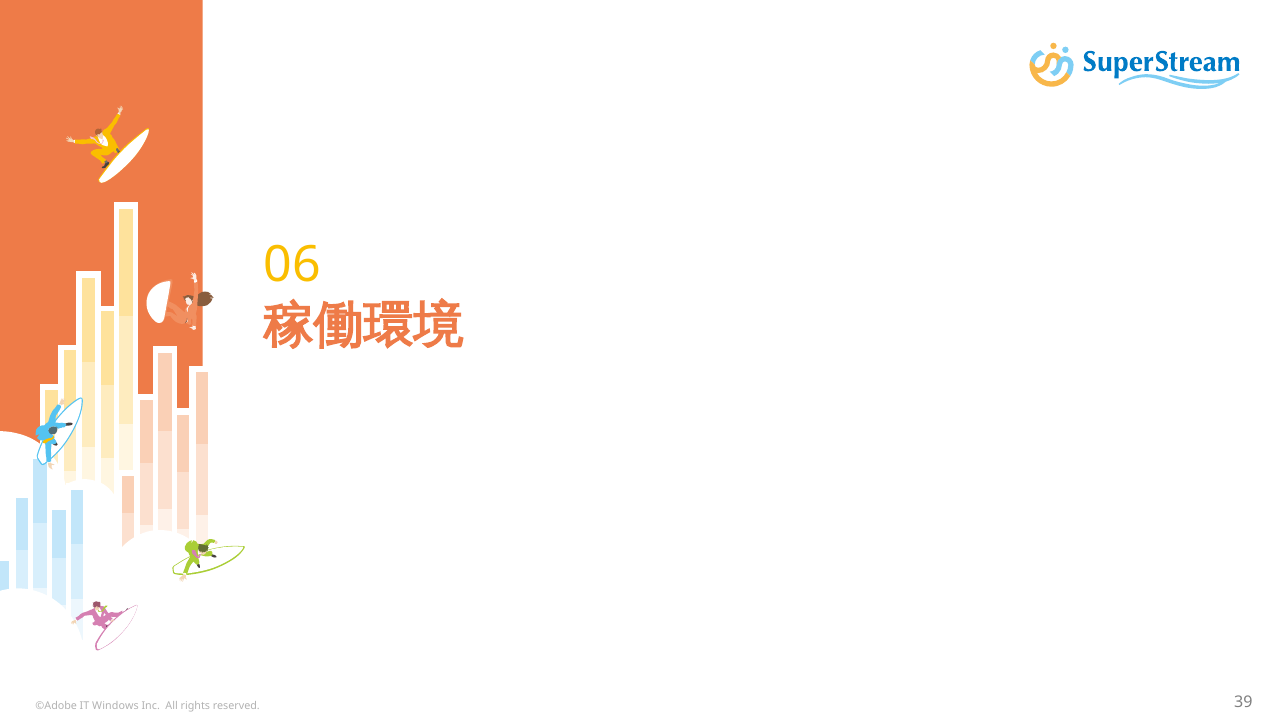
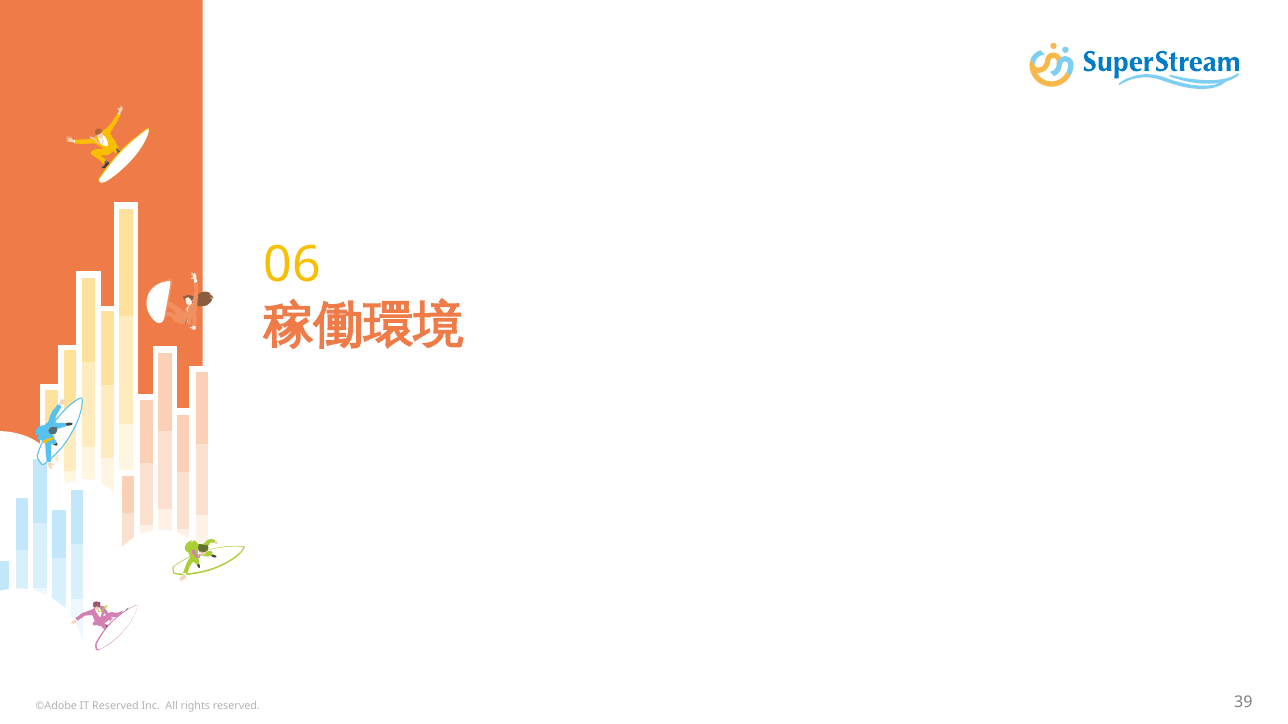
IT Windows: Windows -> Reserved
